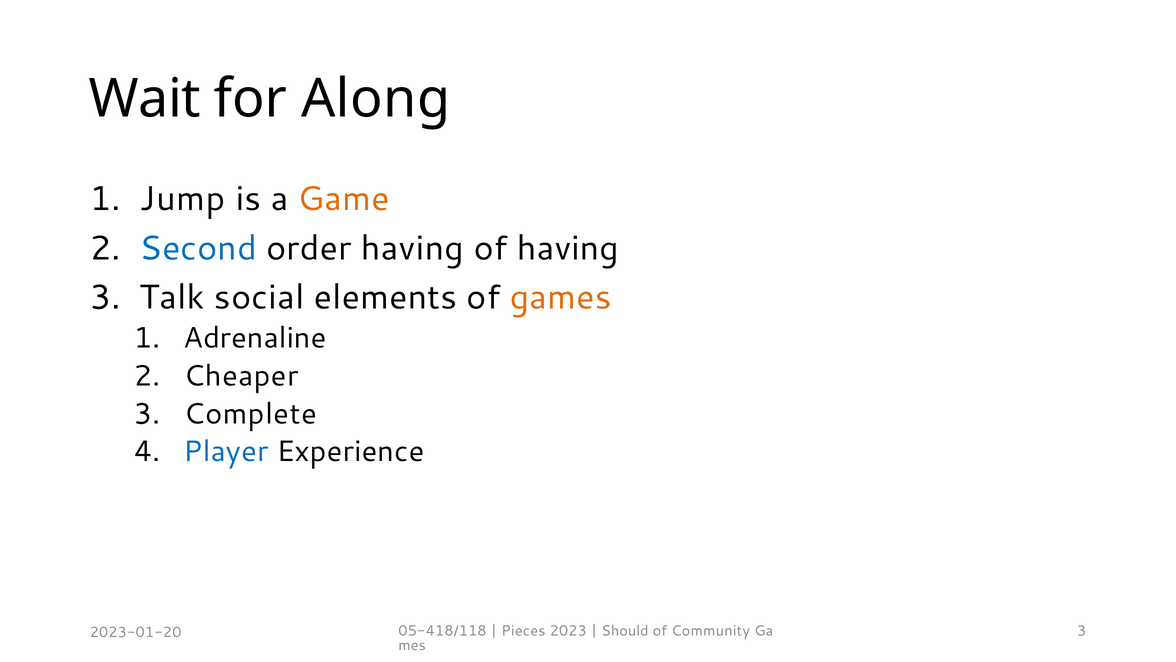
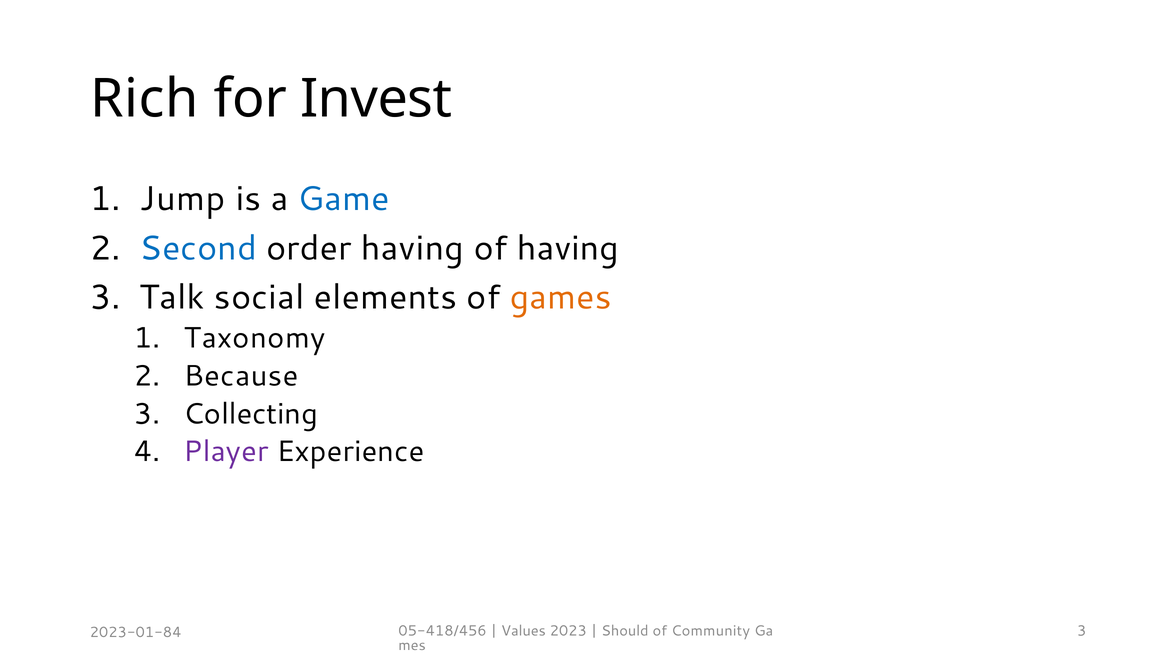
Wait: Wait -> Rich
Along: Along -> Invest
Game colour: orange -> blue
Adrenaline: Adrenaline -> Taxonomy
Cheaper: Cheaper -> Because
Complete: Complete -> Collecting
Player colour: blue -> purple
05-418/118: 05-418/118 -> 05-418/456
Pieces: Pieces -> Values
2023-01-20: 2023-01-20 -> 2023-01-84
